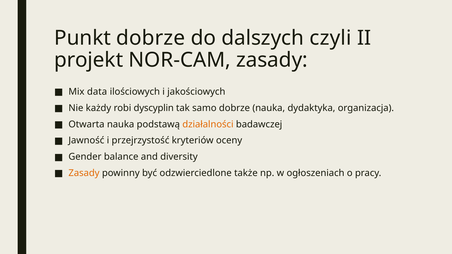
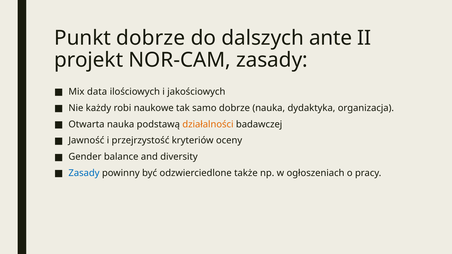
czyli: czyli -> ante
dyscyplin: dyscyplin -> naukowe
Zasady at (84, 173) colour: orange -> blue
